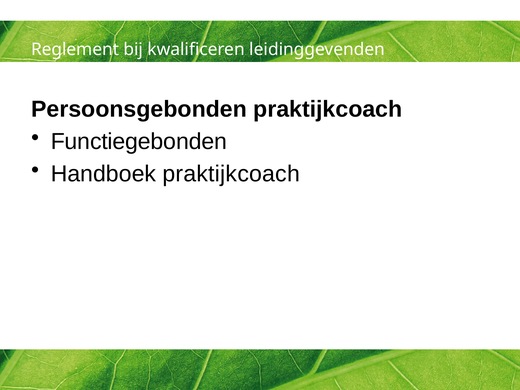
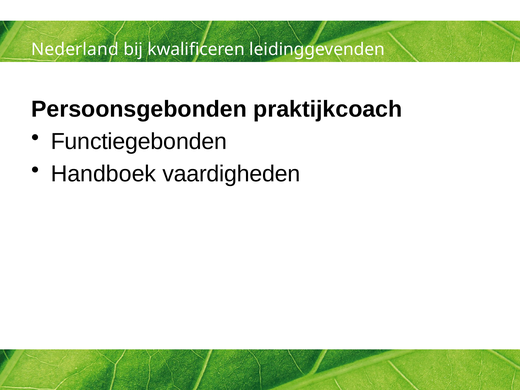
Reglement: Reglement -> Nederland
Handboek praktijkcoach: praktijkcoach -> vaardigheden
